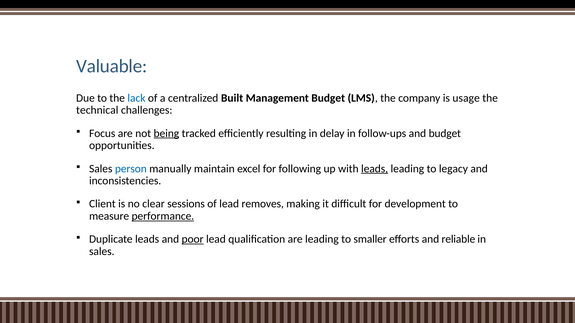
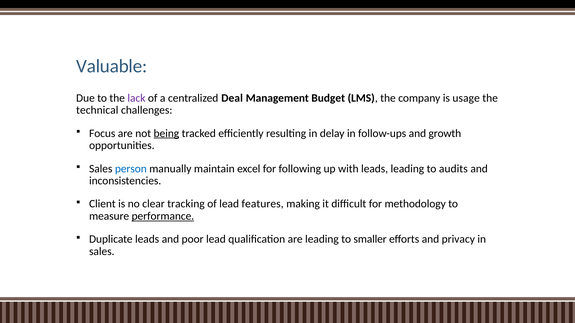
lack colour: blue -> purple
Built: Built -> Deal
and budget: budget -> growth
leads at (375, 169) underline: present -> none
legacy: legacy -> audits
sessions: sessions -> tracking
removes: removes -> features
development: development -> methodology
poor underline: present -> none
reliable: reliable -> privacy
